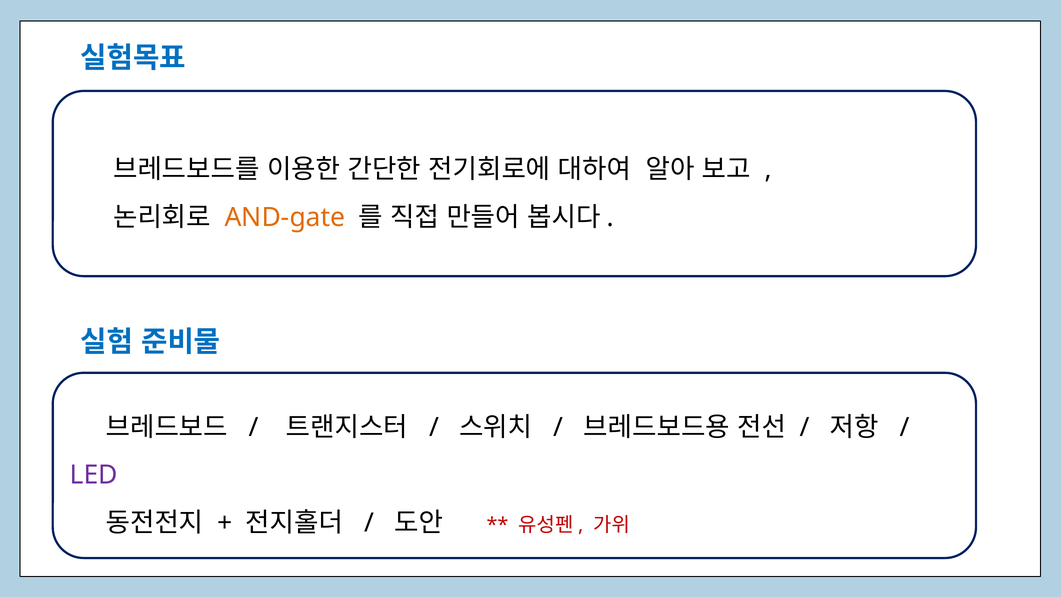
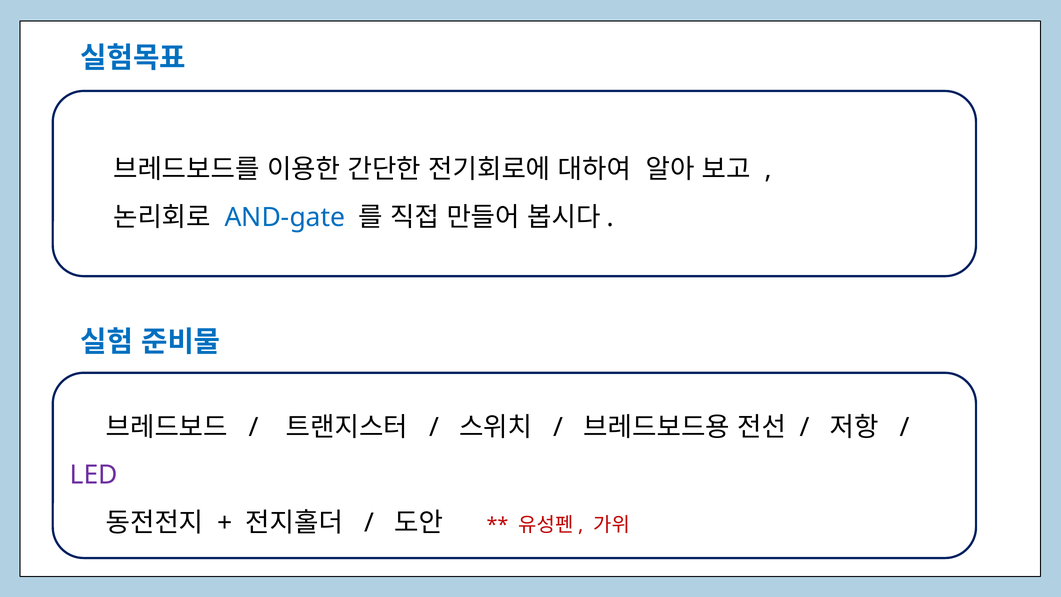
AND-gate colour: orange -> blue
